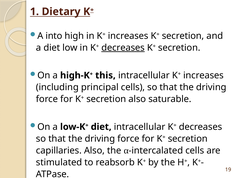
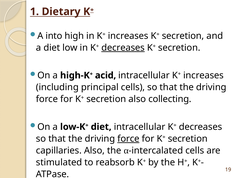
this: this -> acid
saturable: saturable -> collecting
force at (128, 138) underline: none -> present
